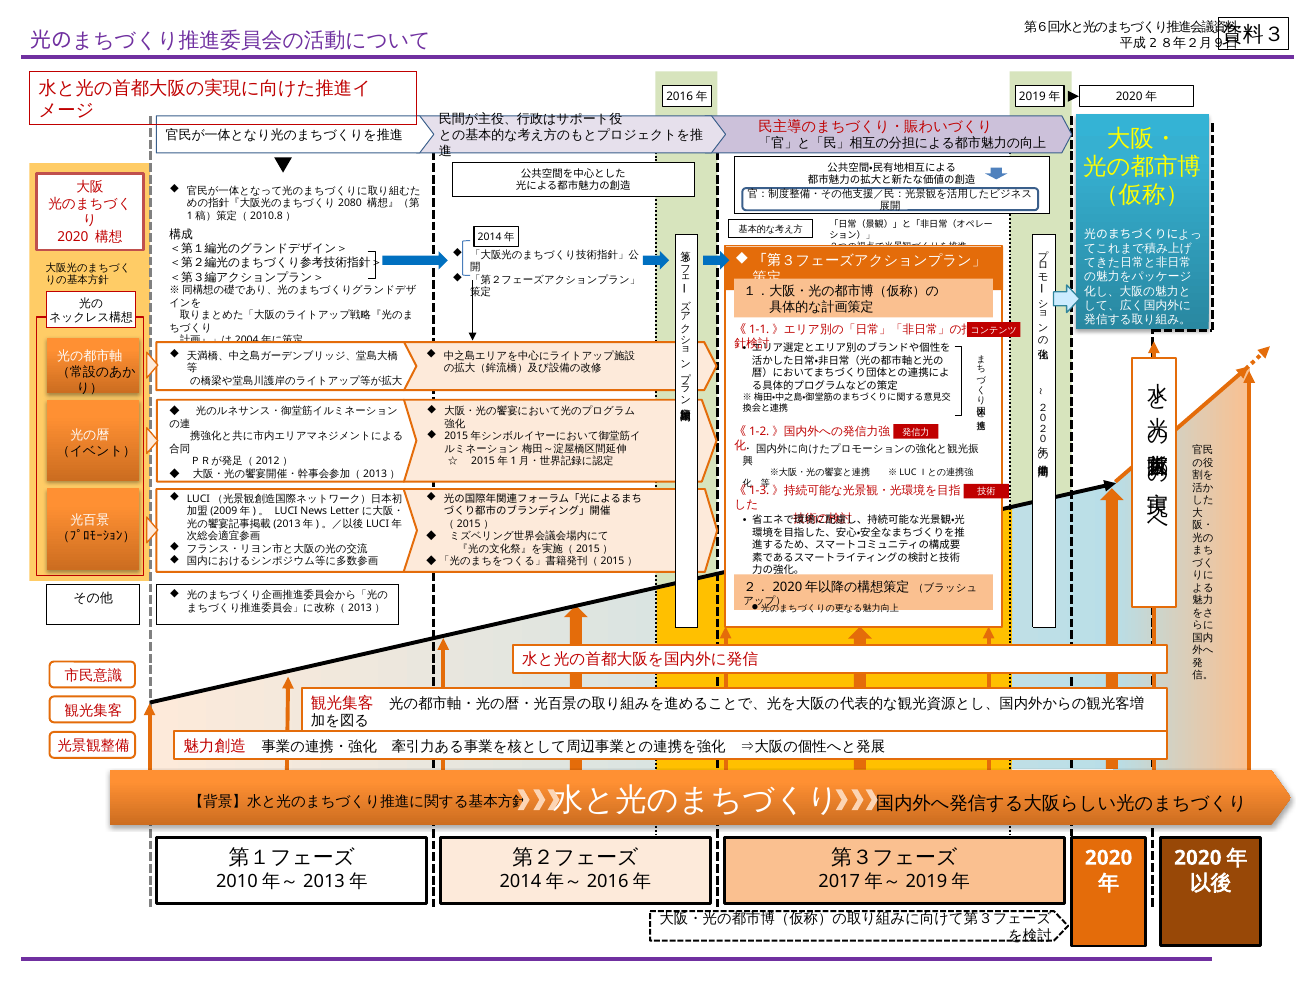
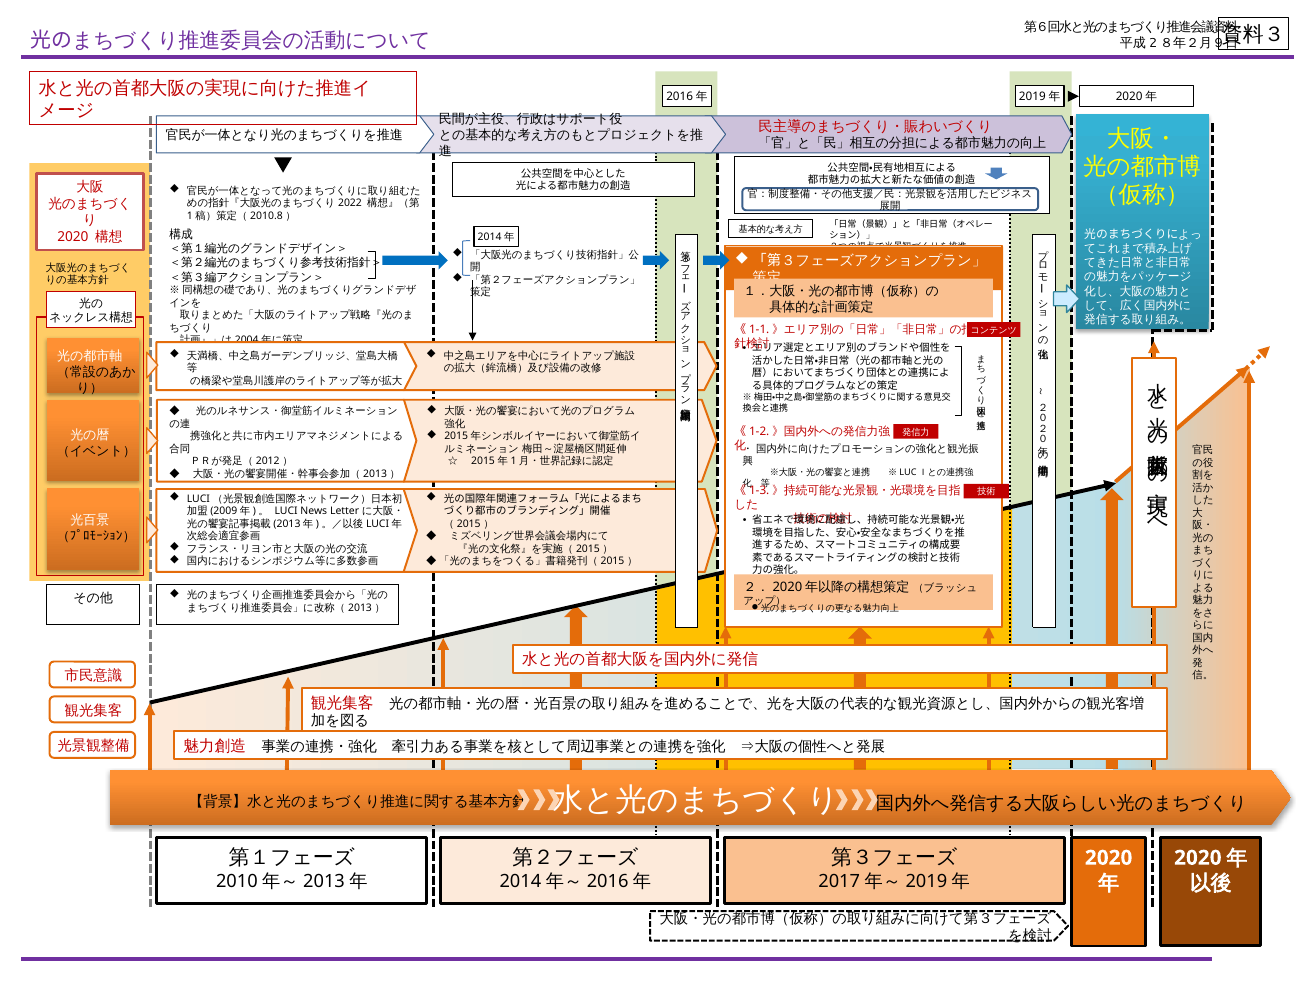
2080: 2080 -> 2022
